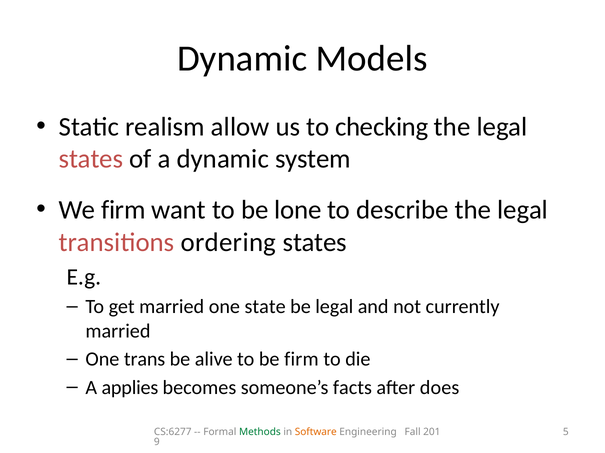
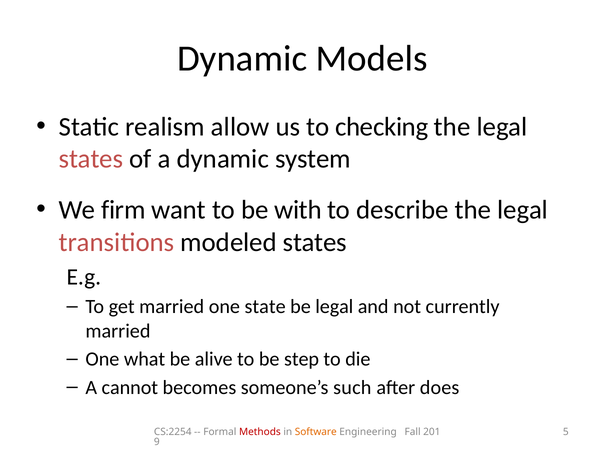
lone: lone -> with
ordering: ordering -> modeled
trans: trans -> what
be firm: firm -> step
applies: applies -> cannot
facts: facts -> such
CS:6277: CS:6277 -> CS:2254
Methods colour: green -> red
